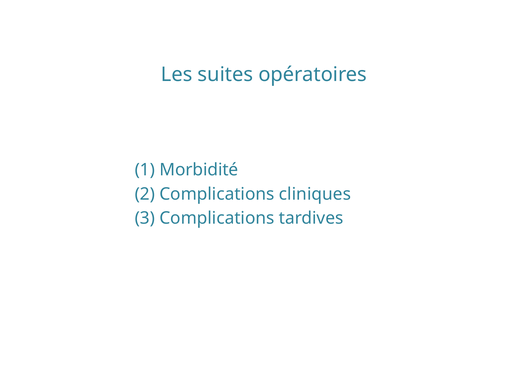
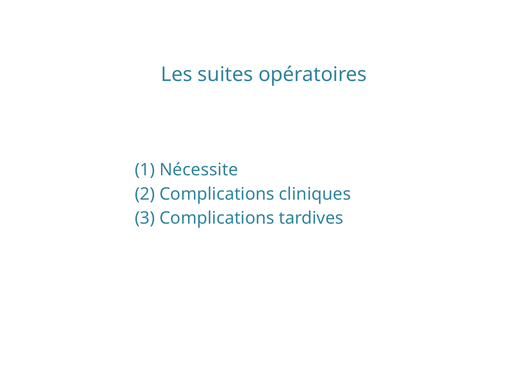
Morbidité: Morbidité -> Nécessite
